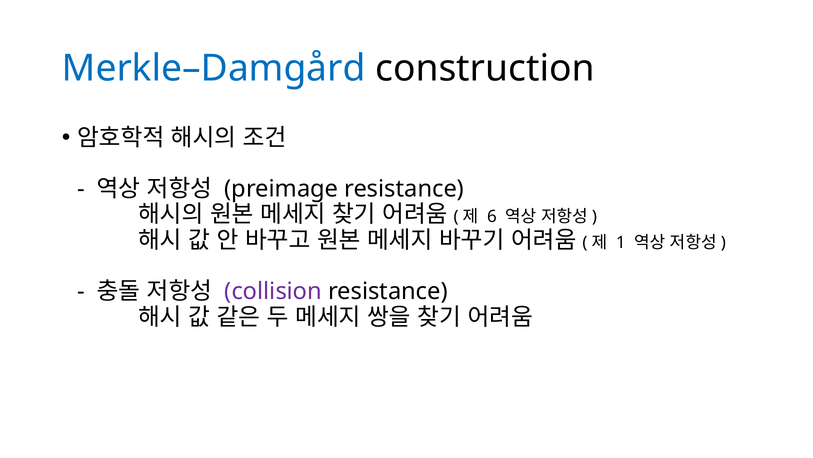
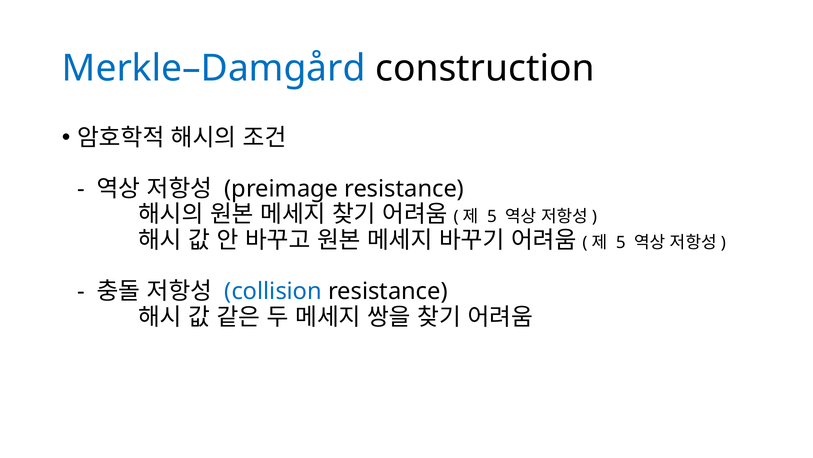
6 at (492, 217): 6 -> 5
1 at (621, 242): 1 -> 5
collision colour: purple -> blue
